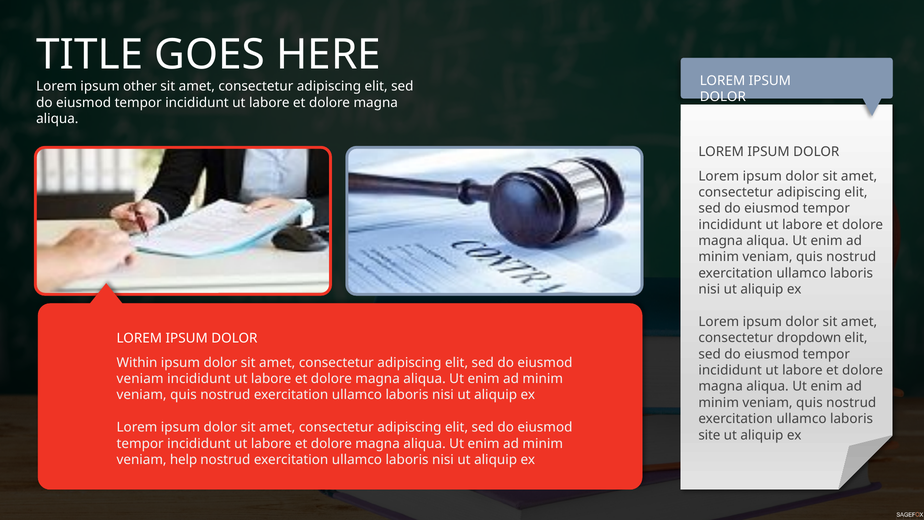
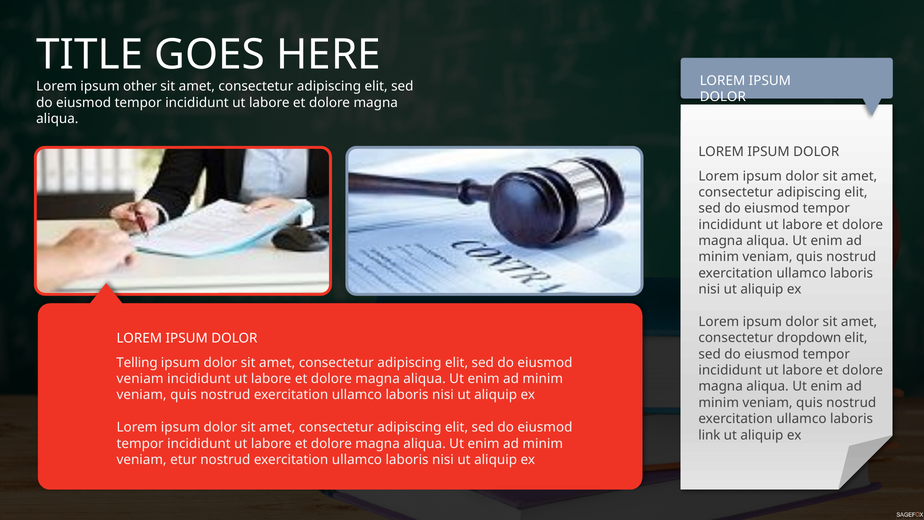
Within: Within -> Telling
site: site -> link
help: help -> etur
